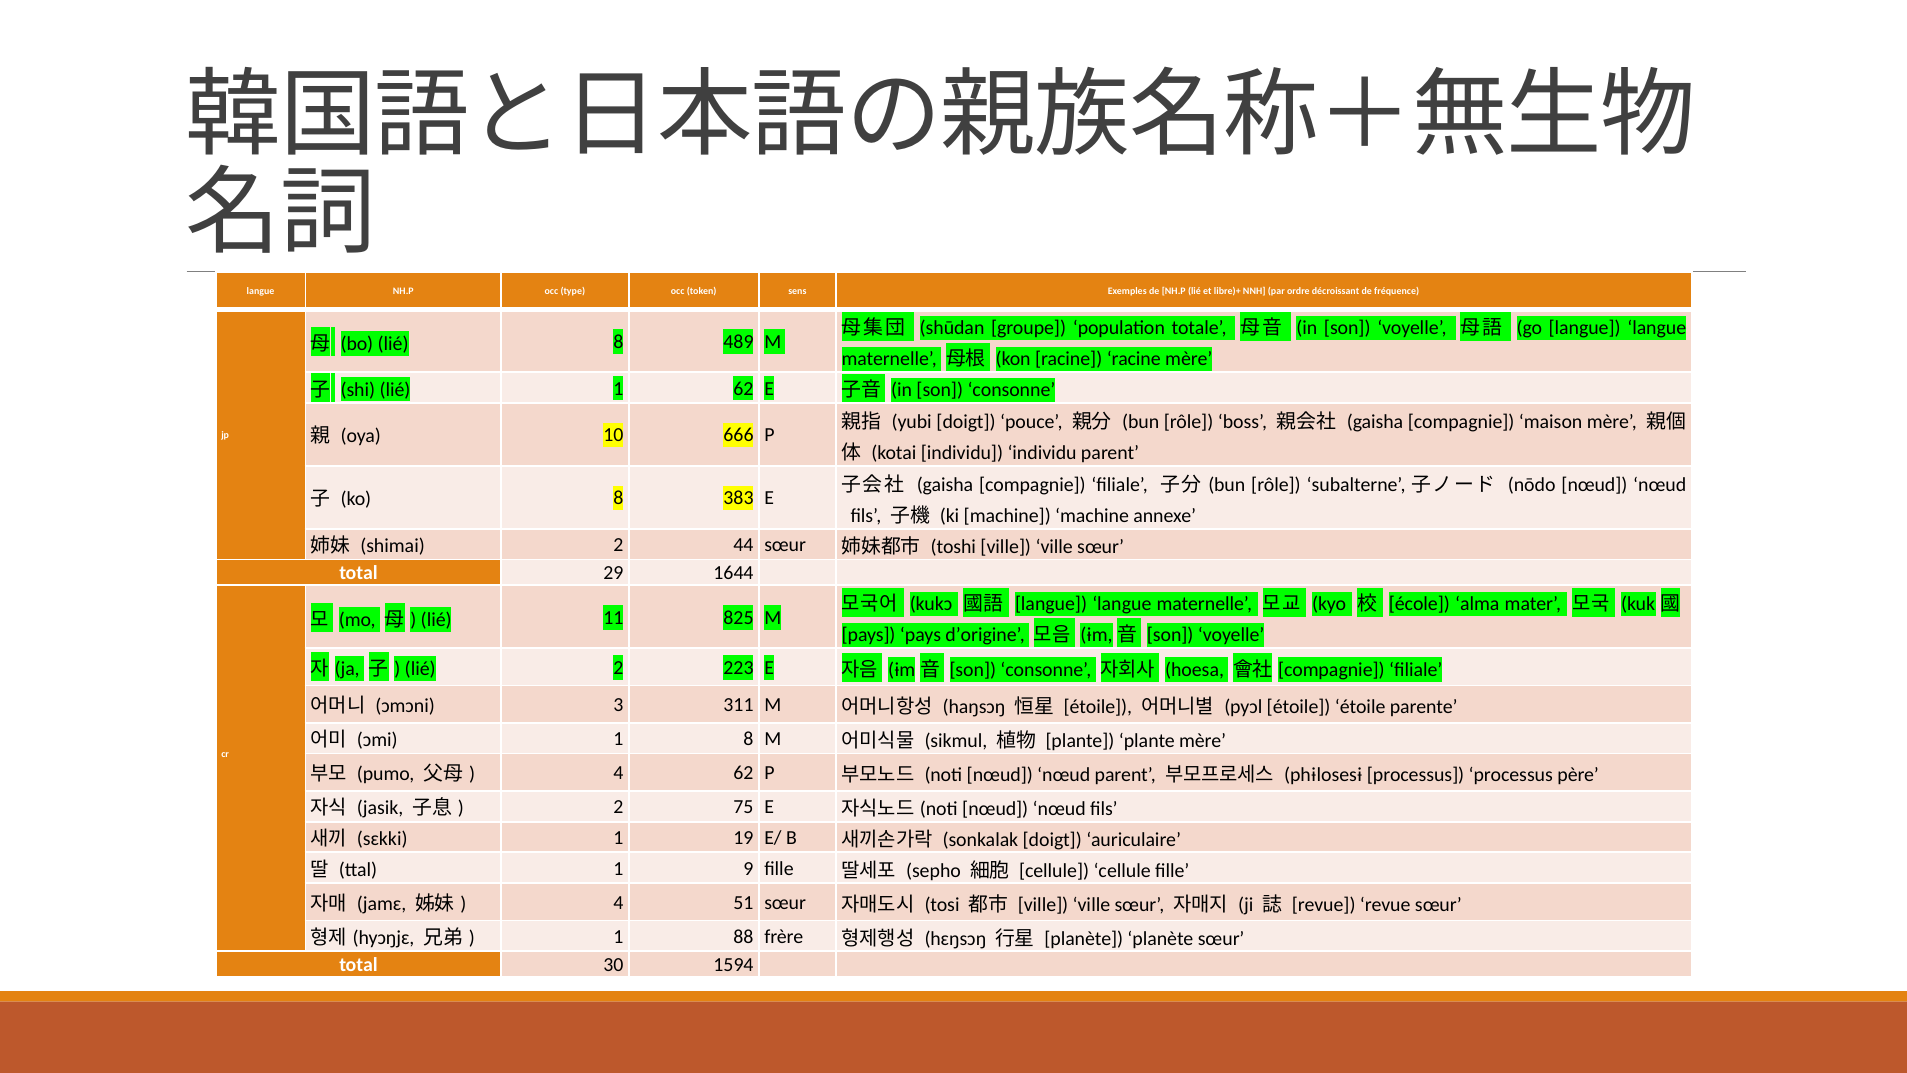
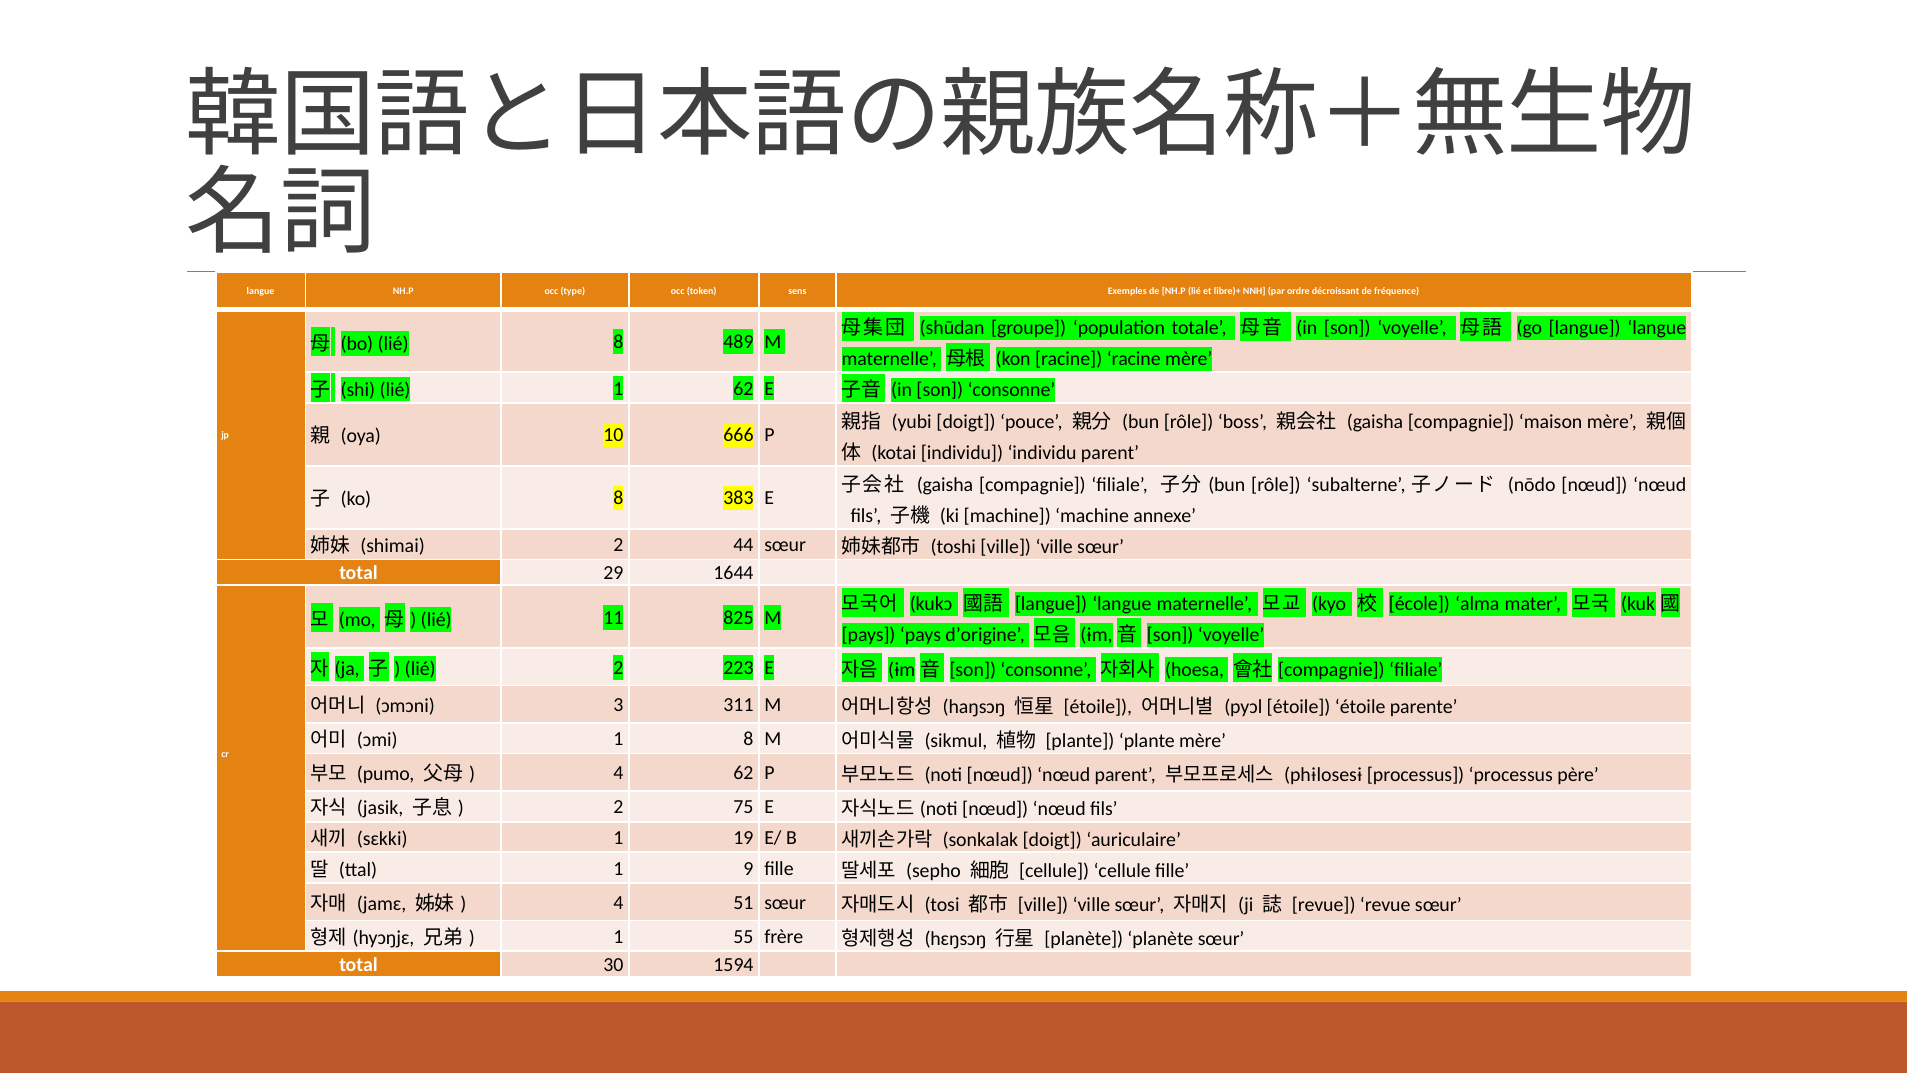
88: 88 -> 55
